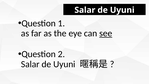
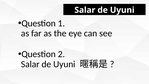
see underline: present -> none
